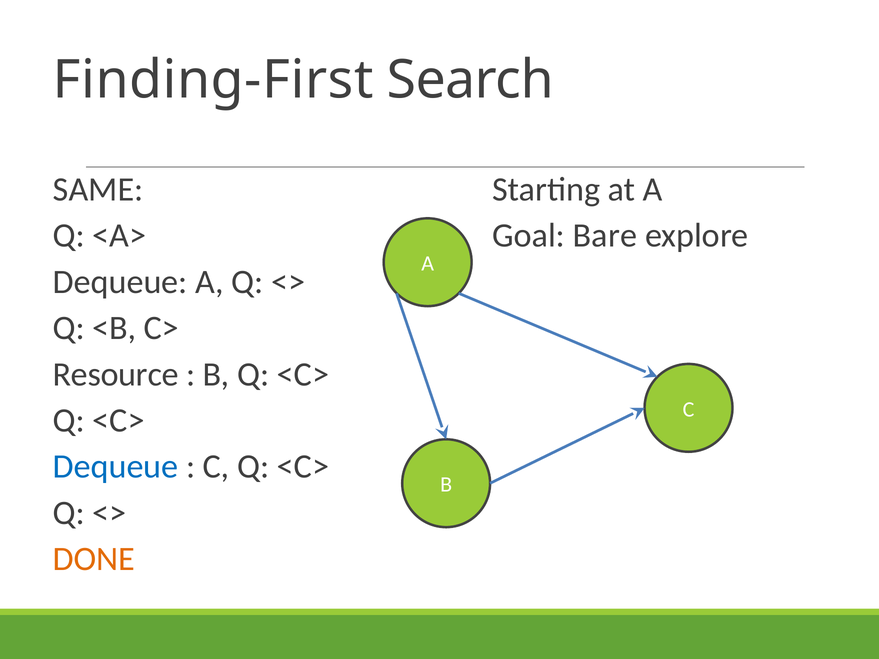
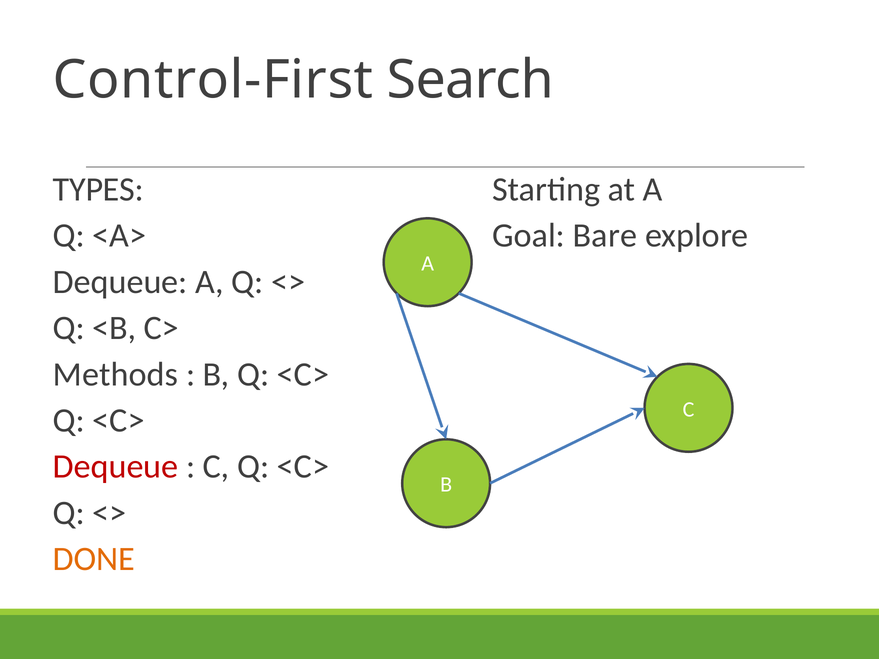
Finding-First: Finding-First -> Control-First
SAME: SAME -> TYPES
Resource: Resource -> Methods
Dequeue at (116, 467) colour: blue -> red
